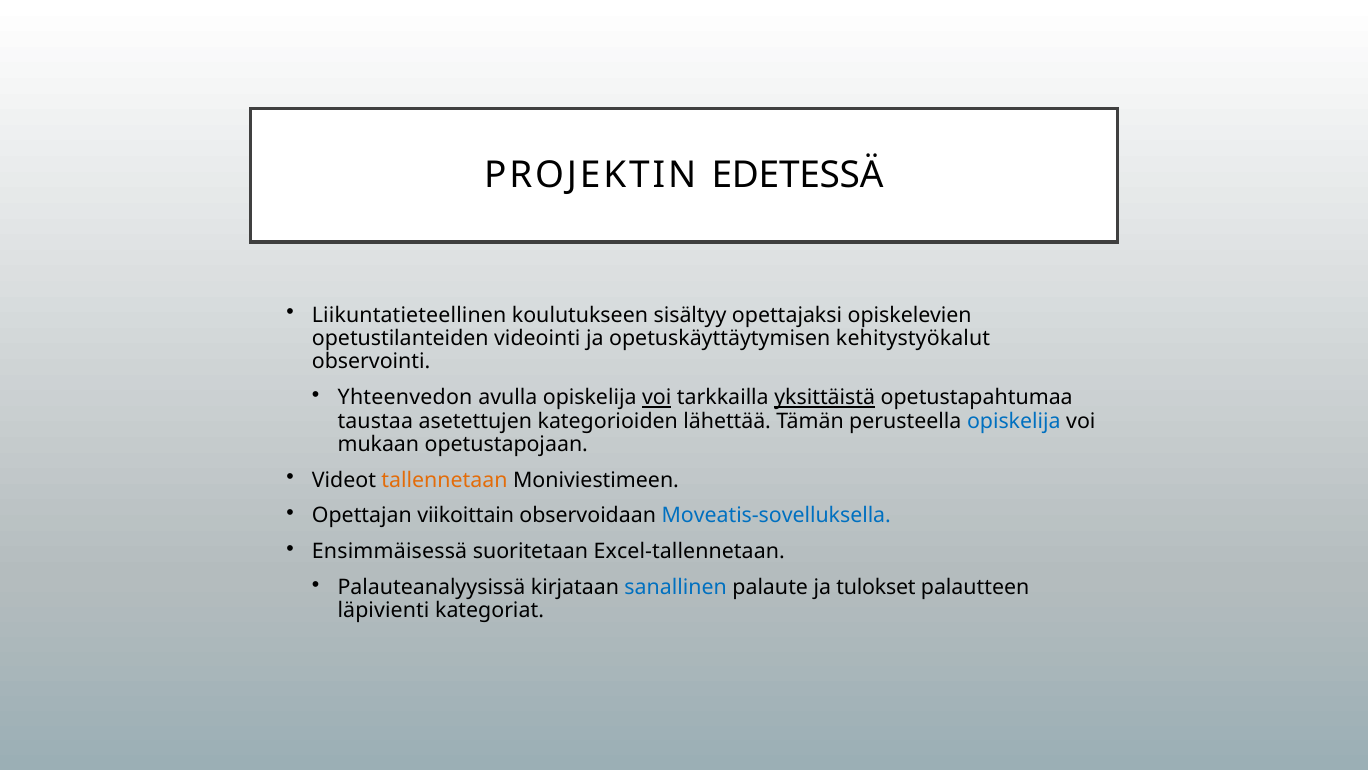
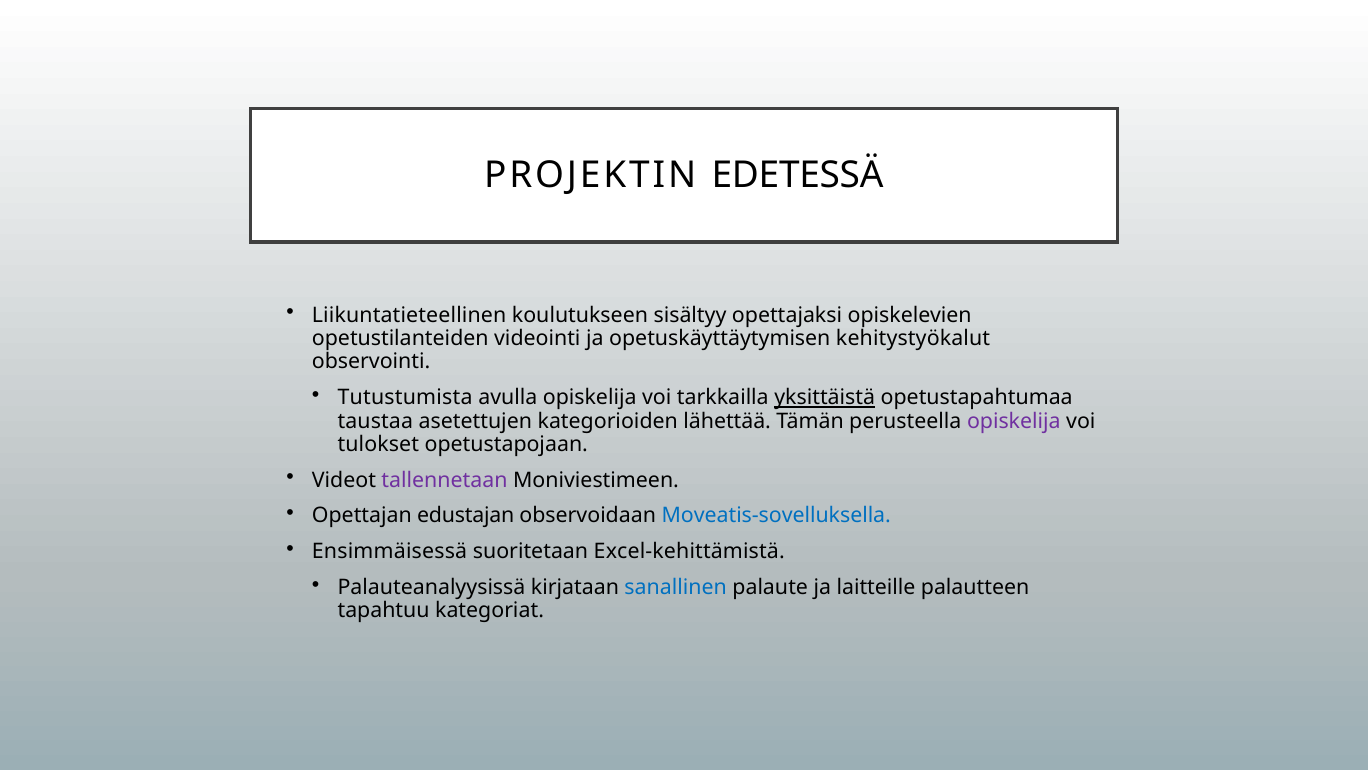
Yhteenvedon: Yhteenvedon -> Tutustumista
voi at (657, 398) underline: present -> none
opiskelija at (1014, 421) colour: blue -> purple
mukaan: mukaan -> tulokset
tallennetaan colour: orange -> purple
viikoittain: viikoittain -> edustajan
Excel-tallennetaan: Excel-tallennetaan -> Excel-kehittämistä
tulokset: tulokset -> laitteille
läpivienti: läpivienti -> tapahtuu
